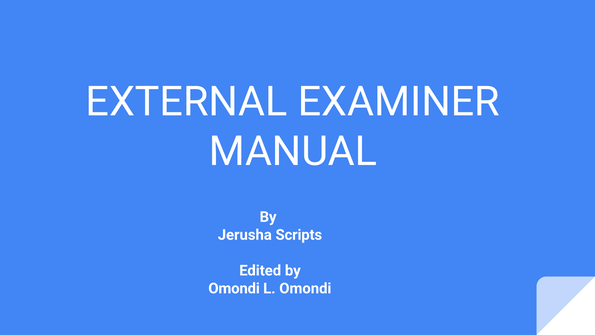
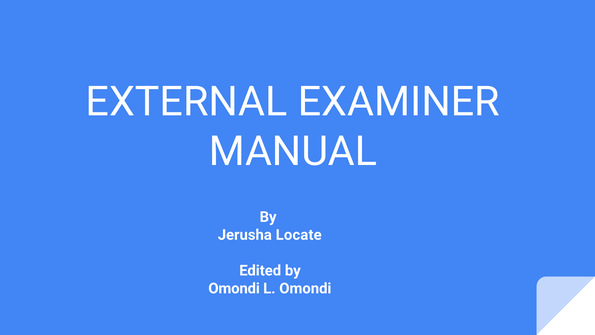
Scripts: Scripts -> Locate
